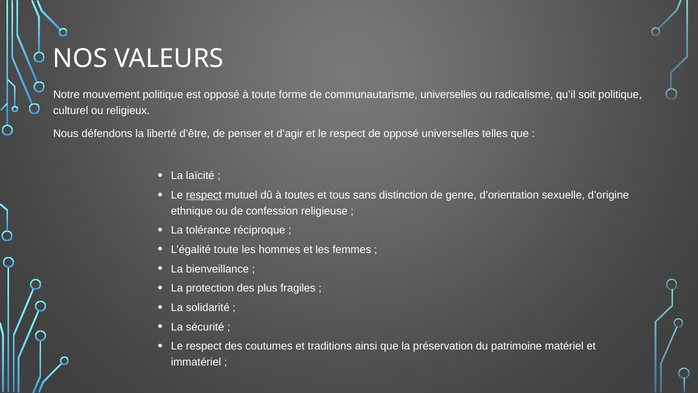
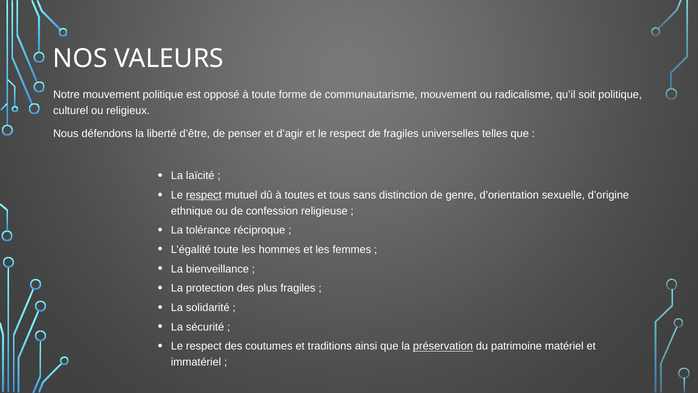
communautarisme universelles: universelles -> mouvement
de opposé: opposé -> fragiles
préservation underline: none -> present
